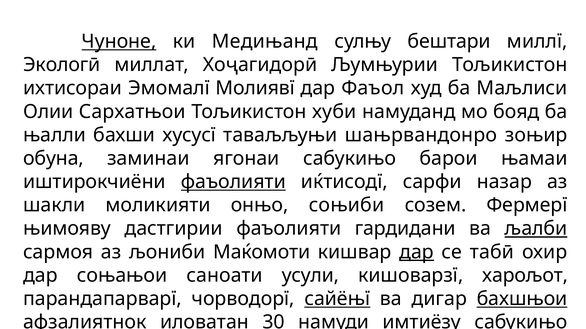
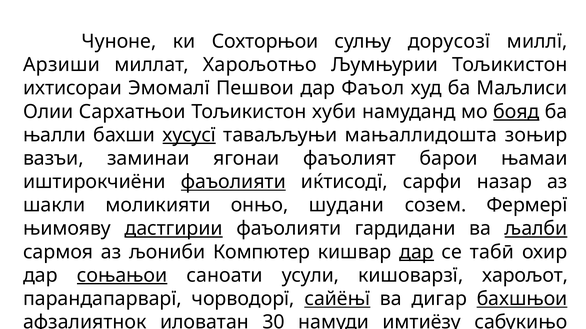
Чуноне underline: present -> none
Медињанд: Медињанд -> Сохторњои
бештари: бештари -> дорусозї
Экологӣ: Экологӣ -> Арзиши
Хоҷагидорӣ: Хоҷагидорӣ -> Харољотњо
Молиявї: Молиявї -> Пешвои
бояд underline: none -> present
хусусї underline: none -> present
шањрвандонро: шањрвандонро -> мањаллидошта
обуна: обуна -> вазъи
ягонаи сабукињо: сабукињо -> фаъолият
соњиби: соњиби -> шудани
дастгирии underline: none -> present
Маќомоти: Маќомоти -> Компютер
соњањои underline: none -> present
